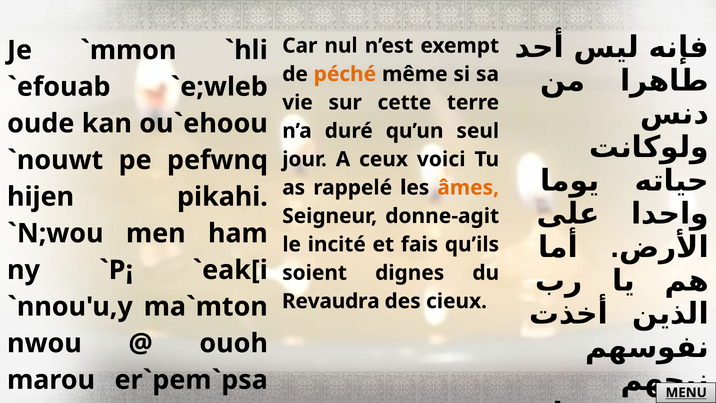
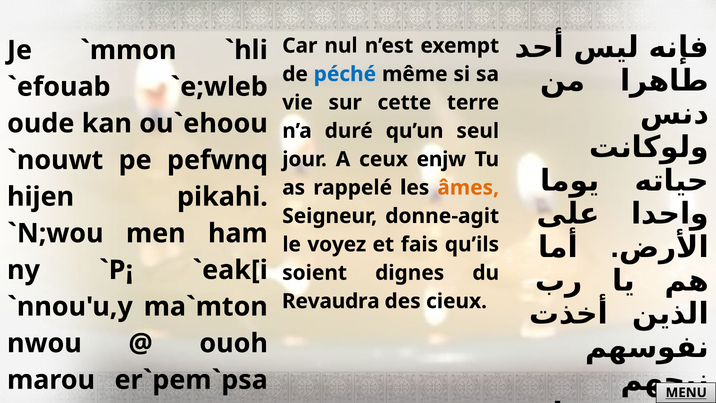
péché colour: orange -> blue
voici: voici -> enjw
incité: incité -> voyez
